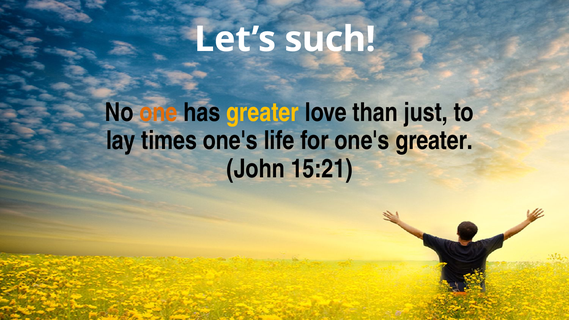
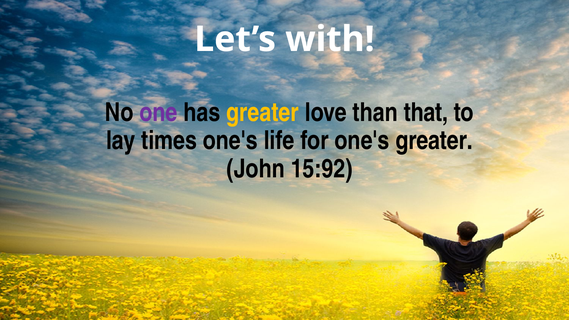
such: such -> with
one colour: orange -> purple
just: just -> that
15:21: 15:21 -> 15:92
